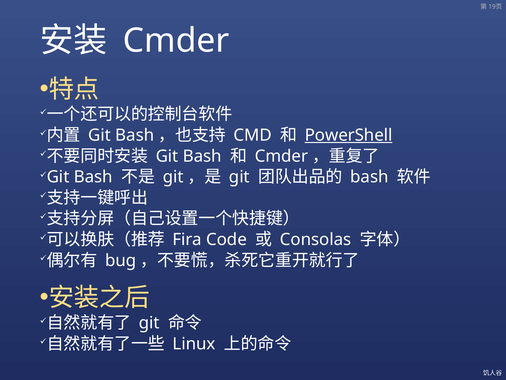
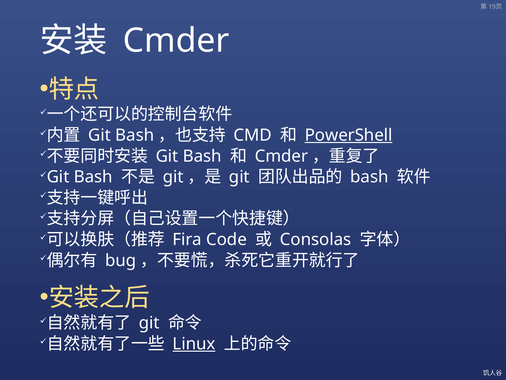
Linux underline: none -> present
